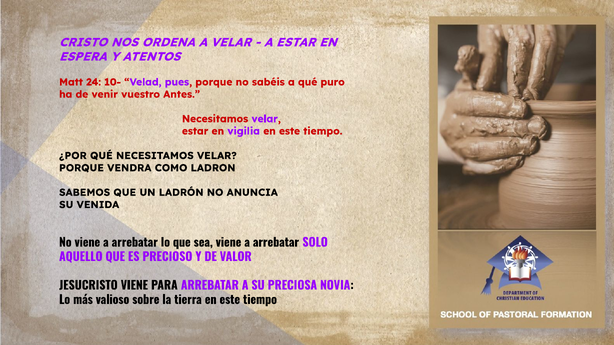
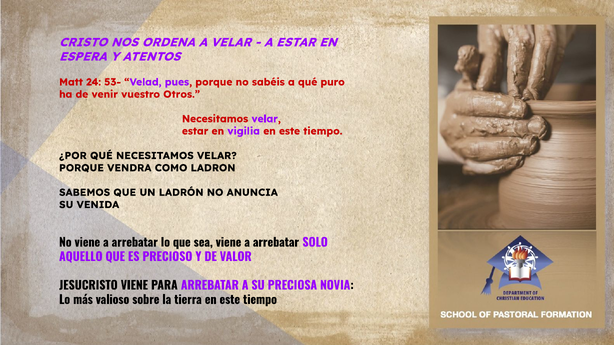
10-: 10- -> 53-
Antes: Antes -> Otros
